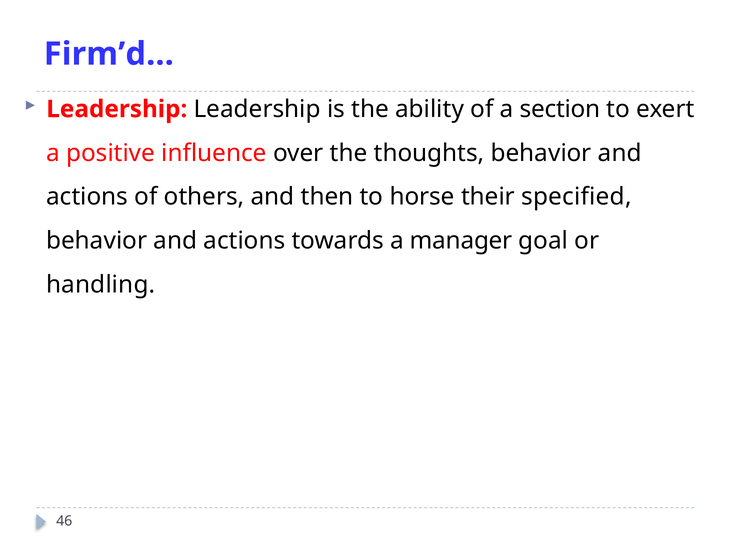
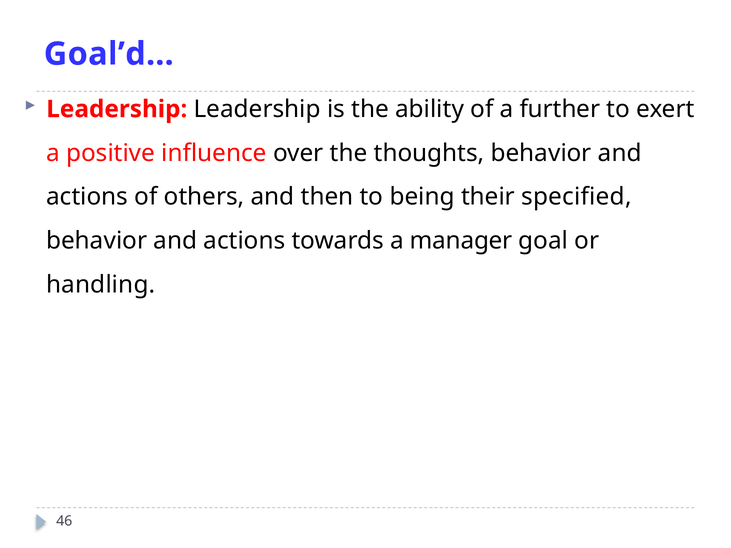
Firm’d…: Firm’d… -> Goal’d…
section: section -> further
horse: horse -> being
